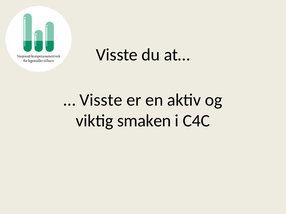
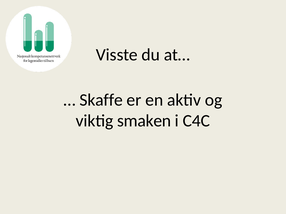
Visste at (101, 100): Visste -> Skaffe
